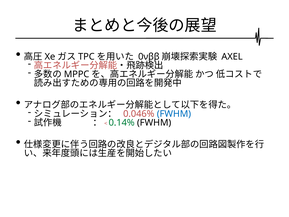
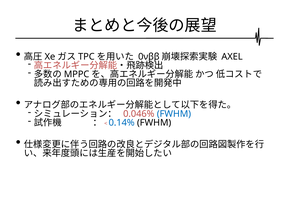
0.14% colour: green -> blue
